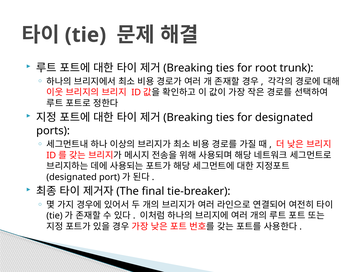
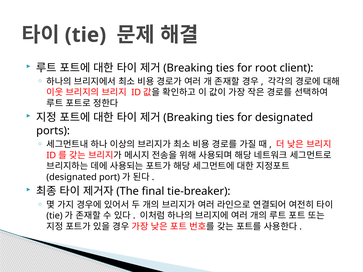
trunk: trunk -> client
